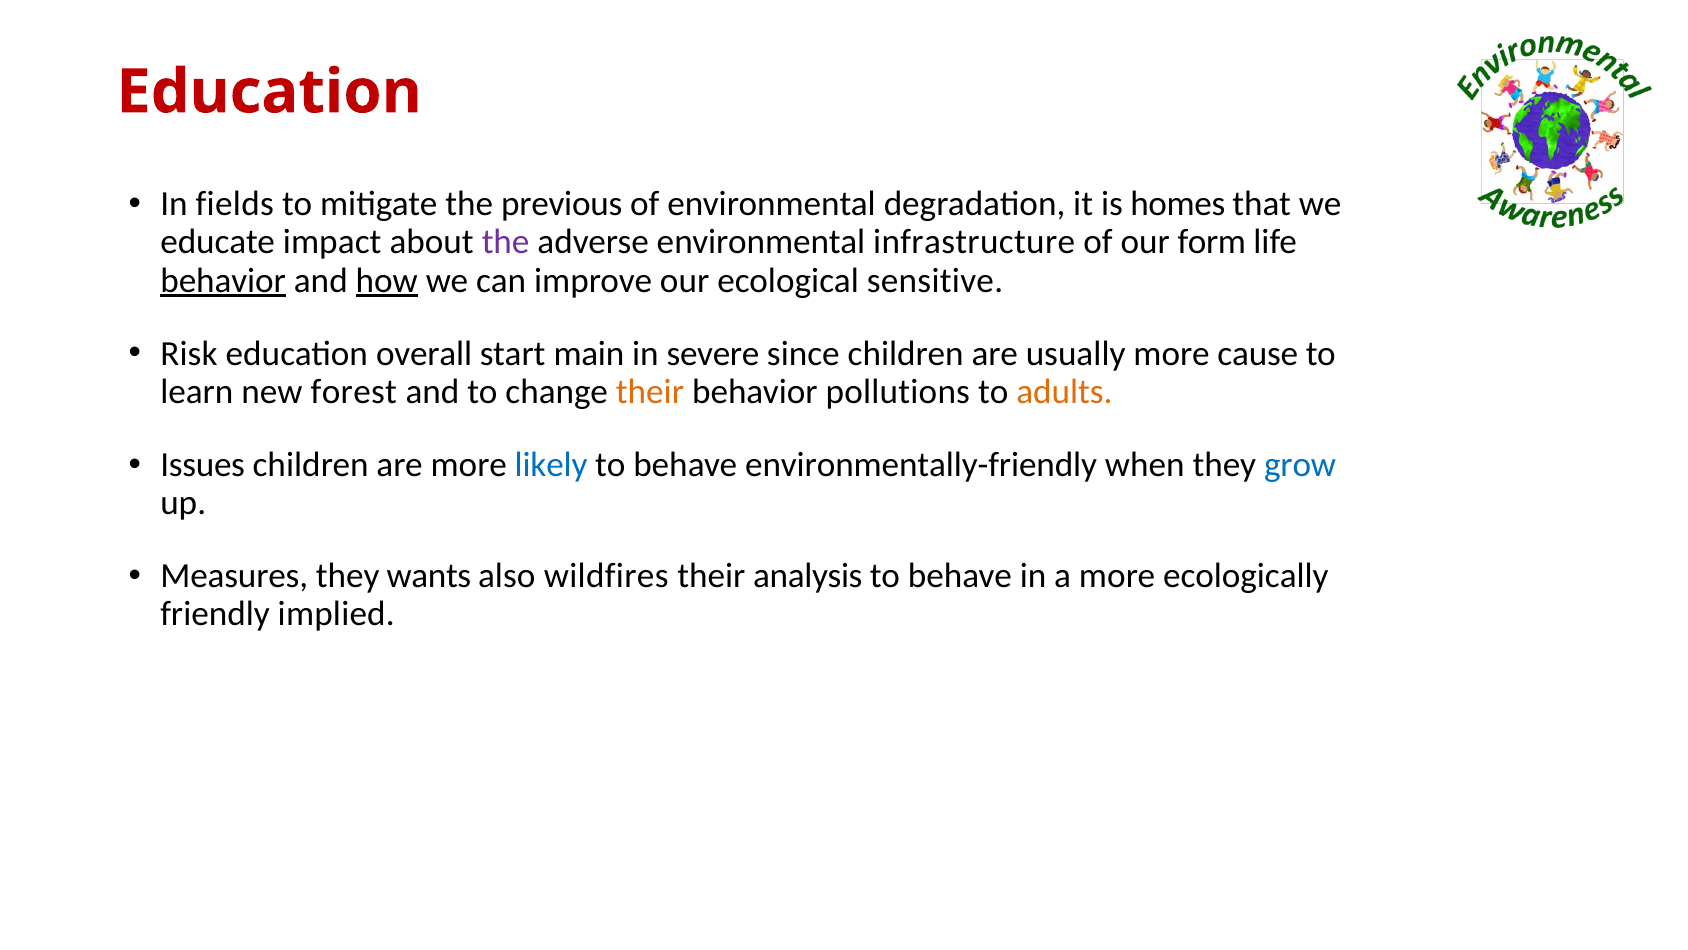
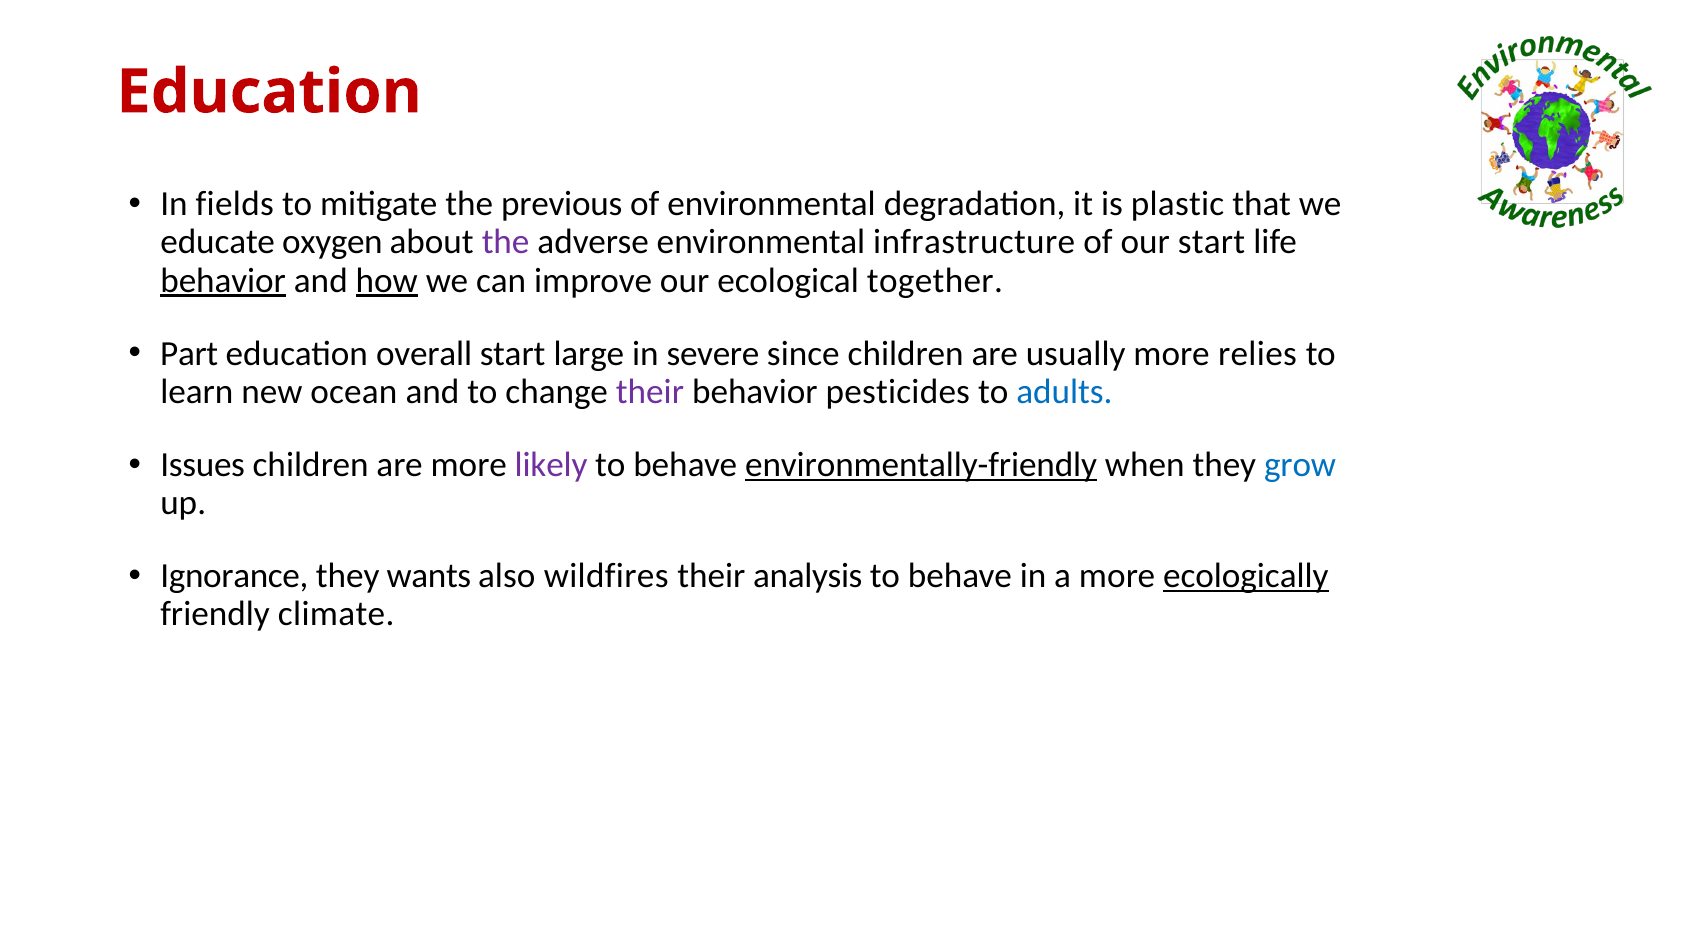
homes: homes -> plastic
impact: impact -> oxygen
our form: form -> start
sensitive: sensitive -> together
Risk: Risk -> Part
main: main -> large
cause: cause -> relies
forest: forest -> ocean
their at (650, 392) colour: orange -> purple
pollutions: pollutions -> pesticides
adults colour: orange -> blue
likely colour: blue -> purple
environmentally-friendly underline: none -> present
Measures: Measures -> Ignorance
ecologically underline: none -> present
implied: implied -> climate
